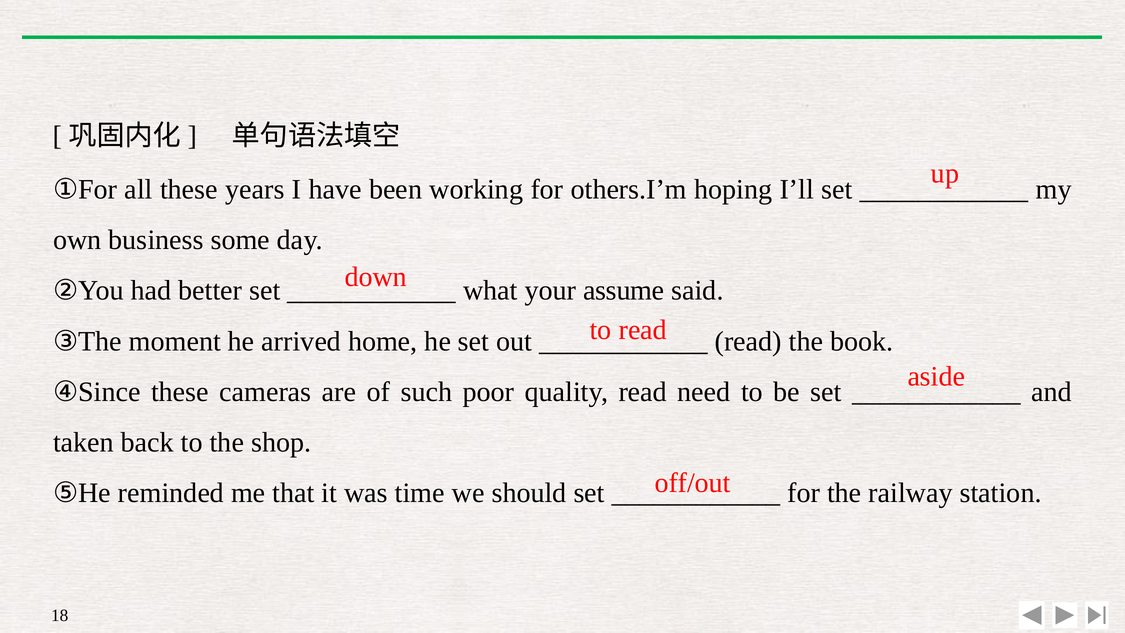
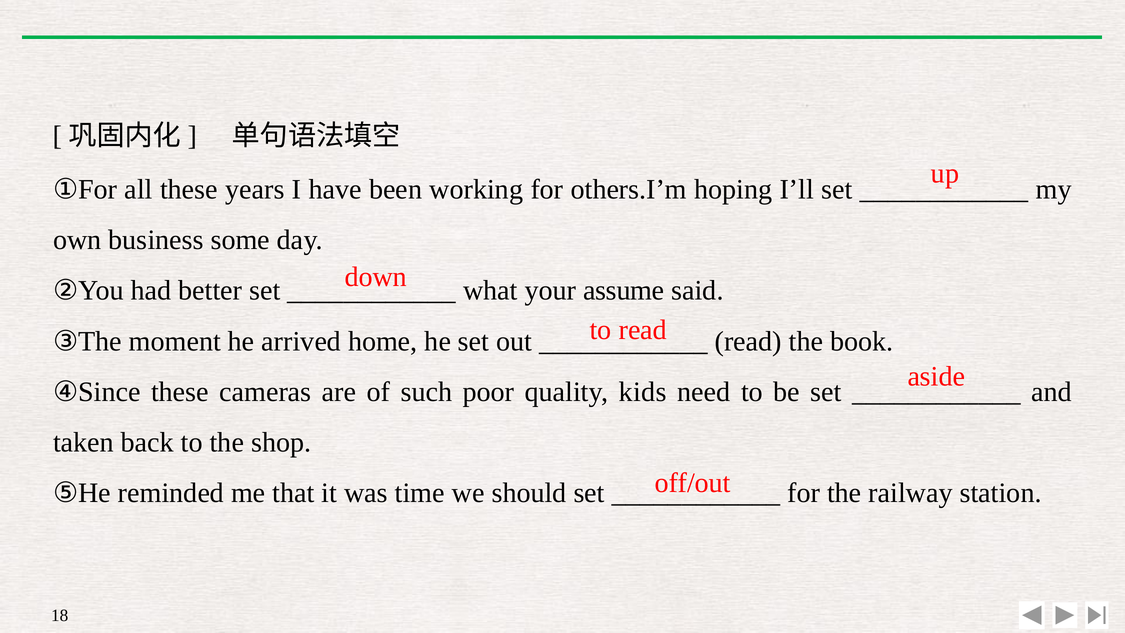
quality read: read -> kids
